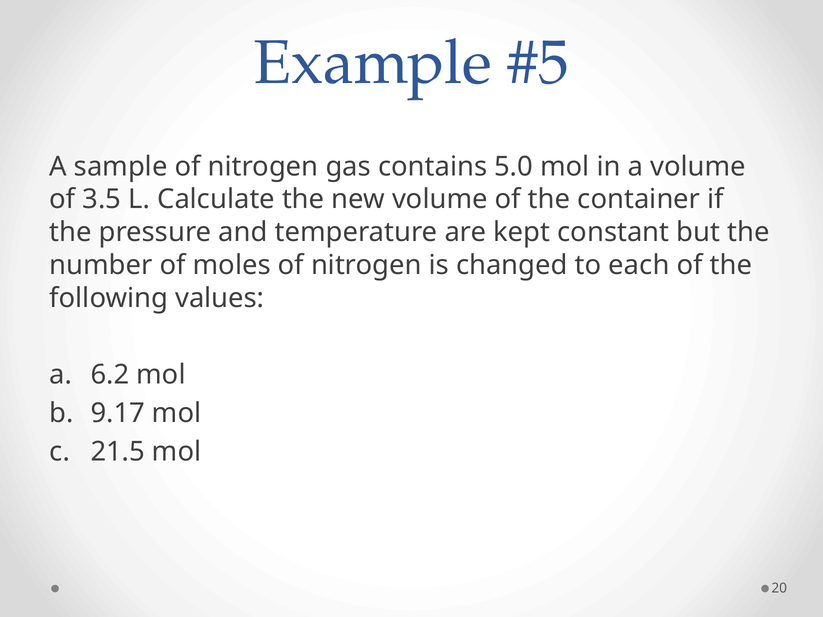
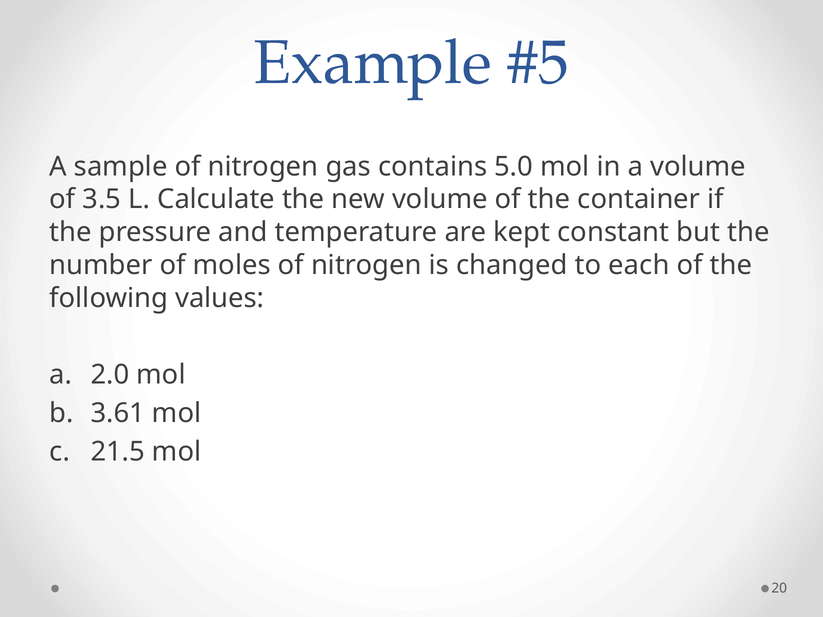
6.2: 6.2 -> 2.0
9.17: 9.17 -> 3.61
